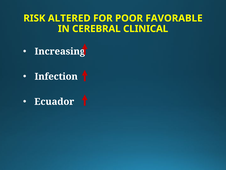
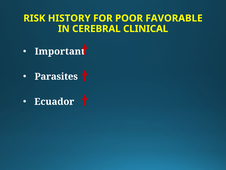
ALTERED: ALTERED -> HISTORY
Increasing: Increasing -> Important
Infection: Infection -> Parasites
